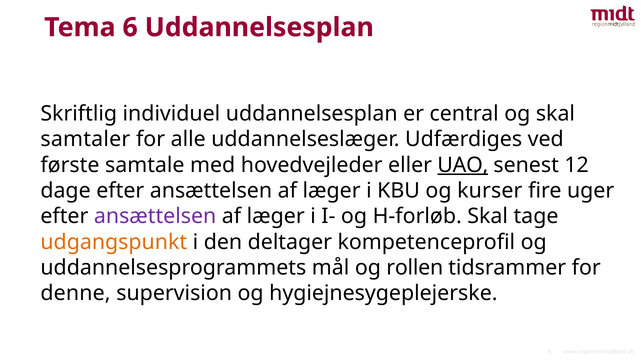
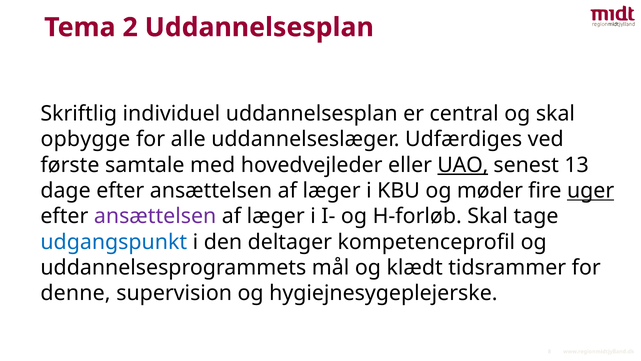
6: 6 -> 2
samtaler: samtaler -> opbygge
12: 12 -> 13
kurser: kurser -> møder
uger underline: none -> present
udgangspunkt colour: orange -> blue
rollen: rollen -> klædt
